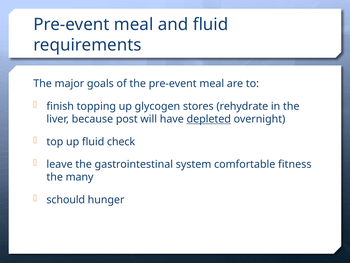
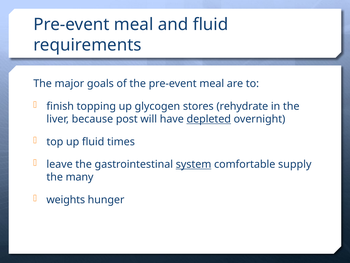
check: check -> times
system underline: none -> present
fitness: fitness -> supply
schould: schould -> weights
